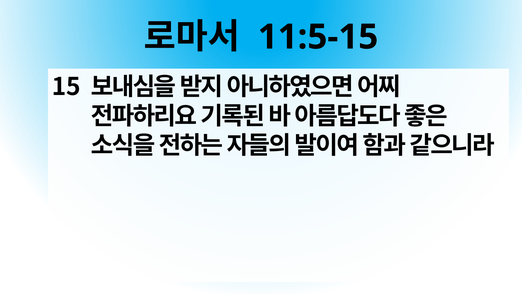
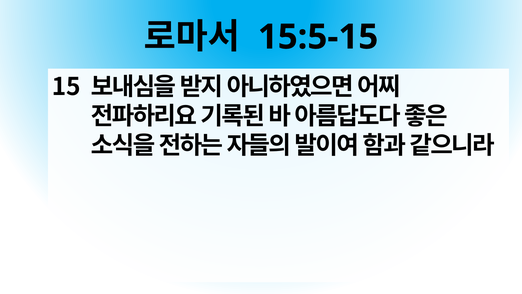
11:5-15: 11:5-15 -> 15:5-15
